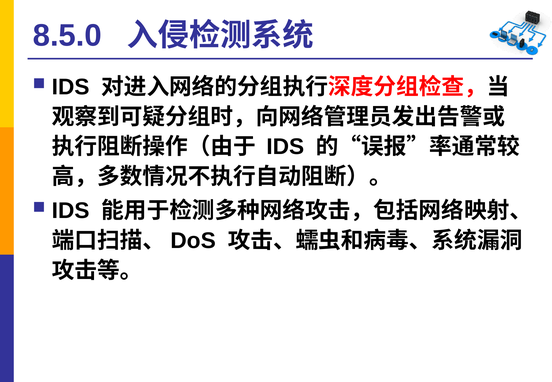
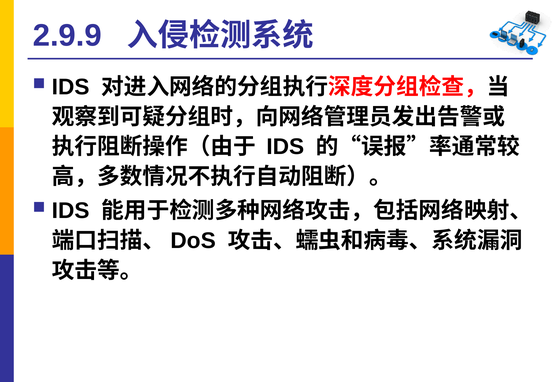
8.5.0: 8.5.0 -> 2.9.9
